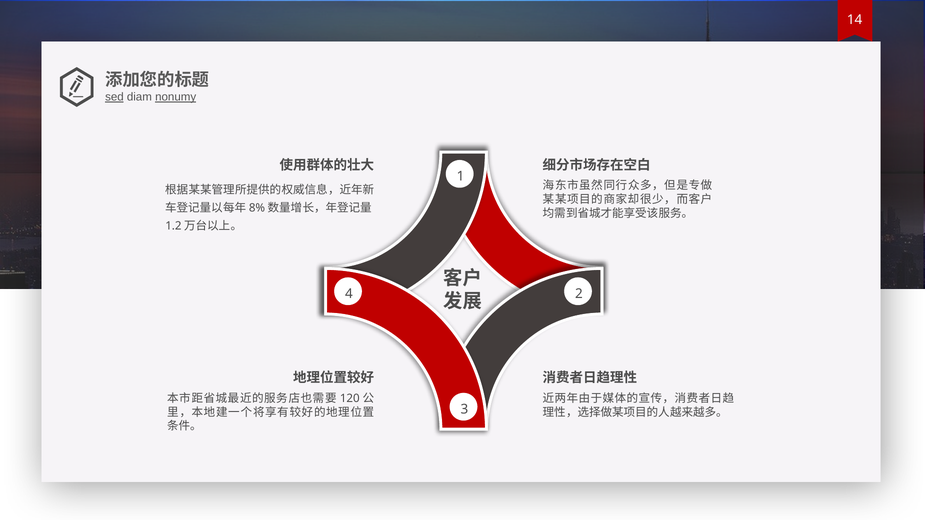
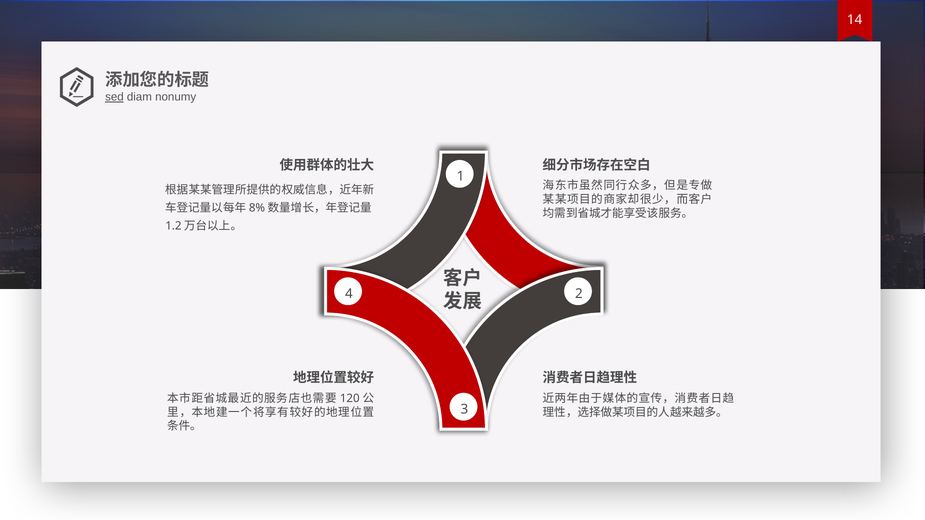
nonumy underline: present -> none
